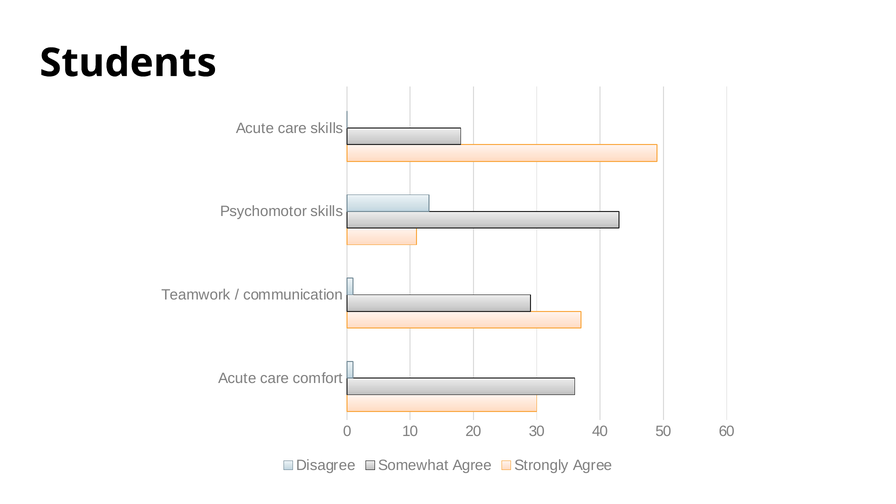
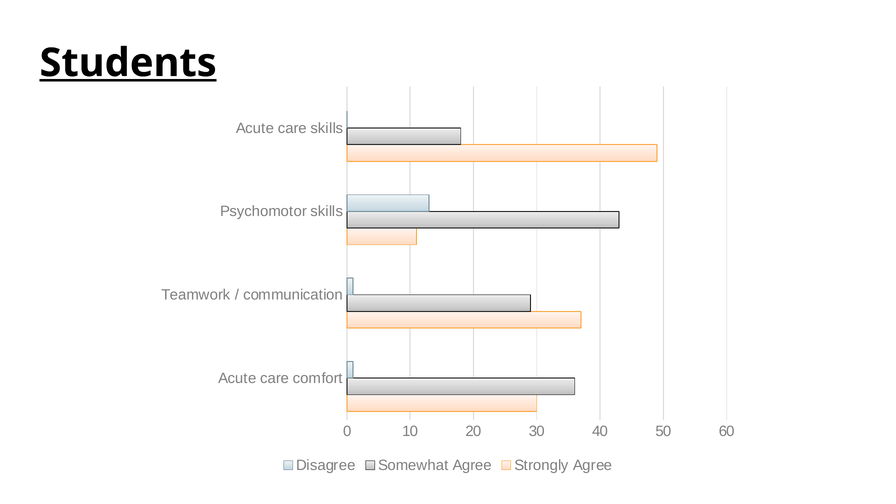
Students underline: none -> present
